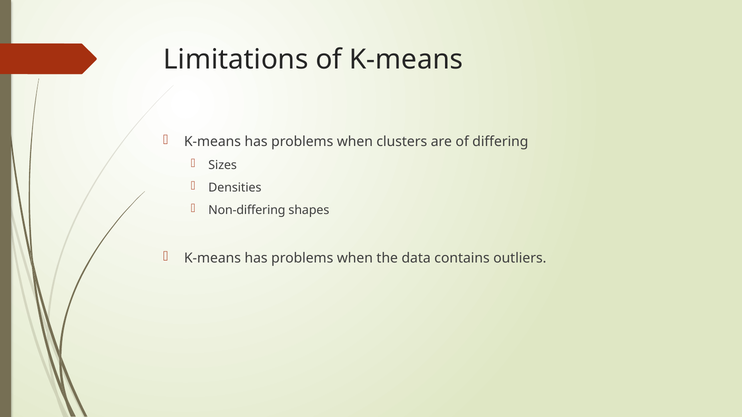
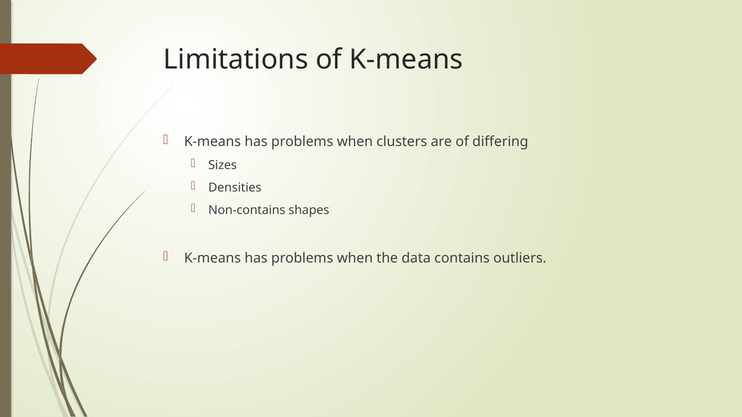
Non-differing: Non-differing -> Non-contains
